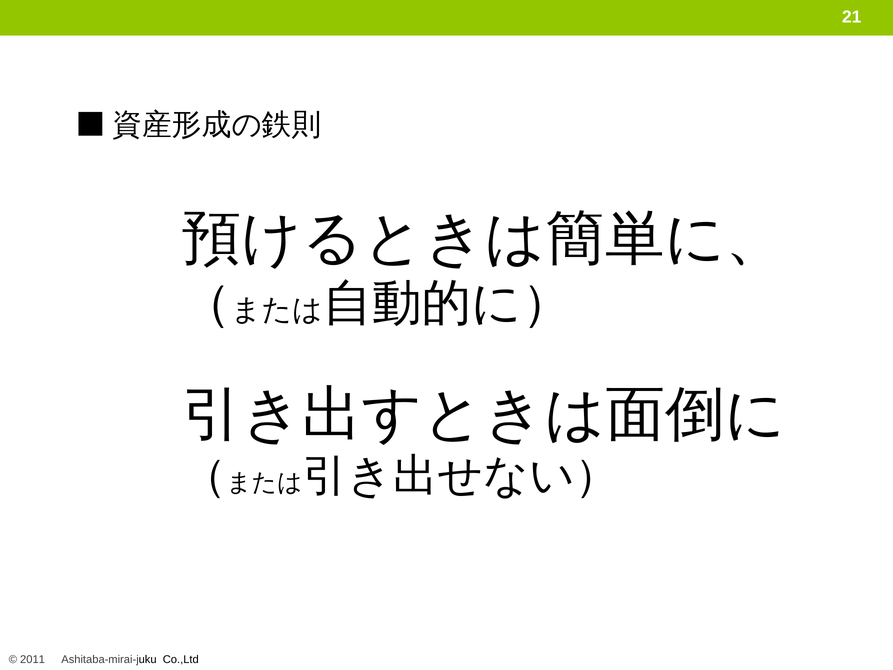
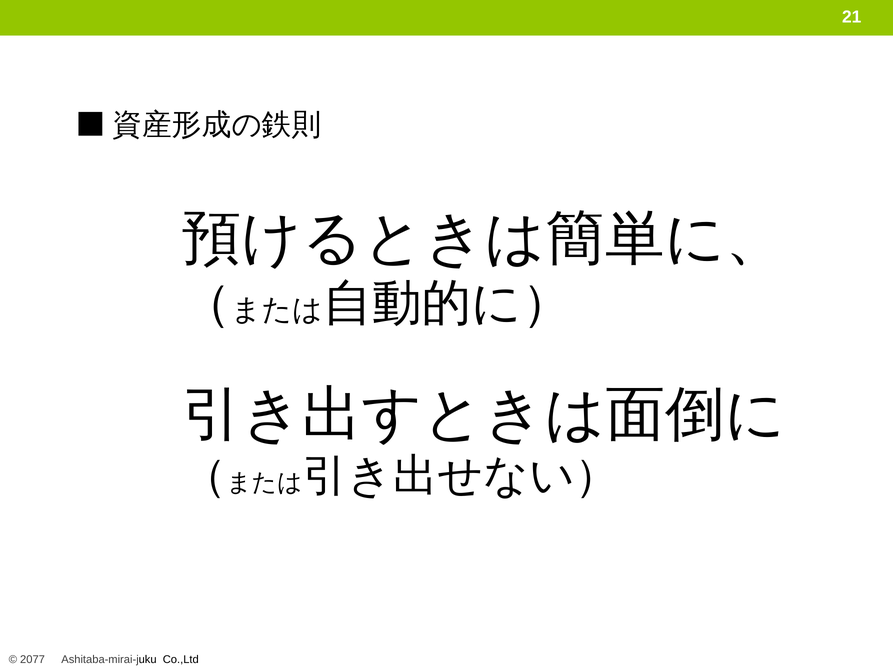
2011: 2011 -> 2077
